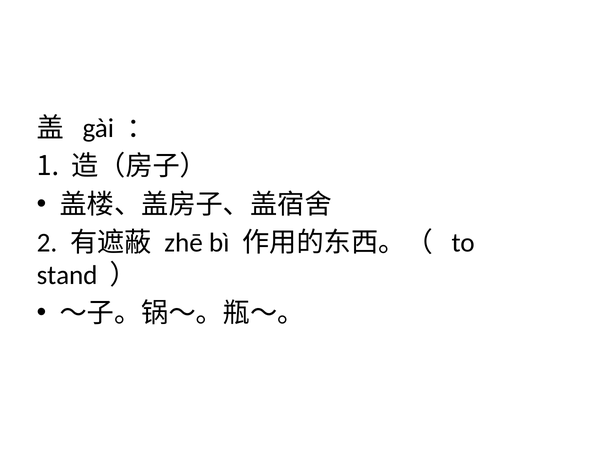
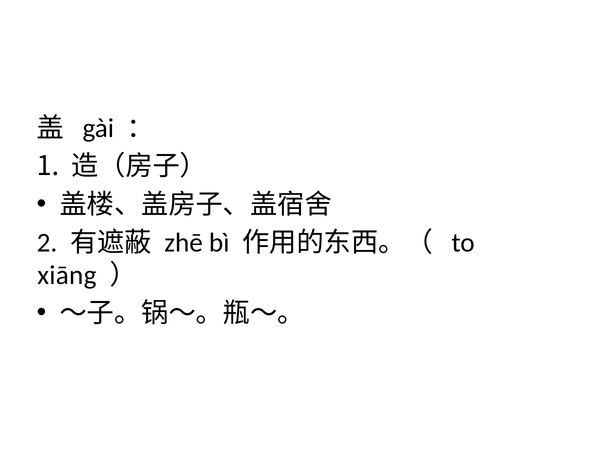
stand: stand -> xiāng
